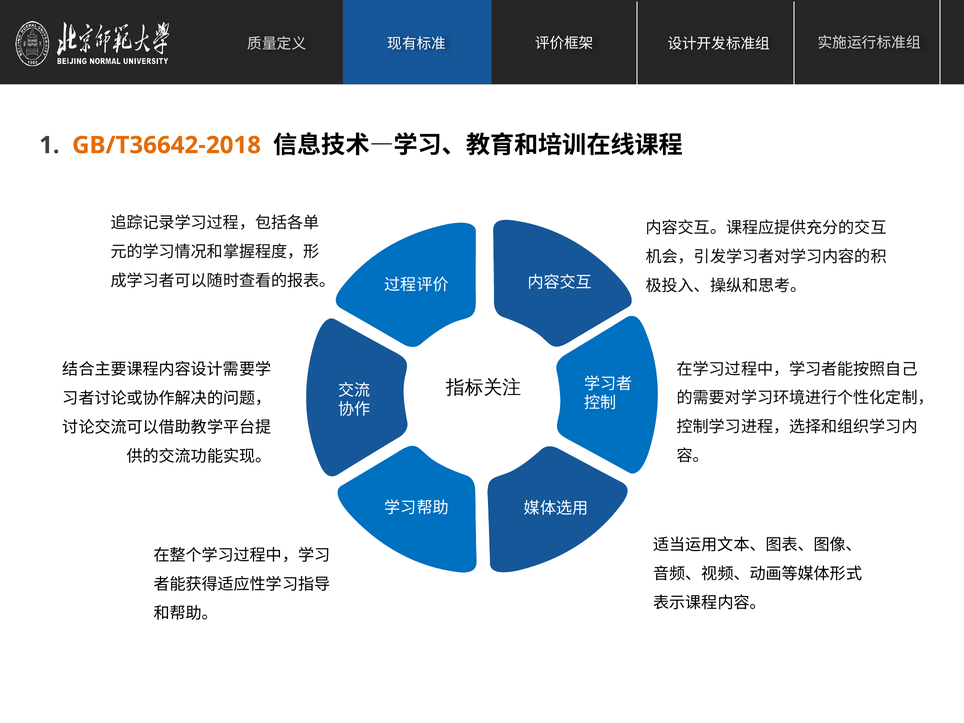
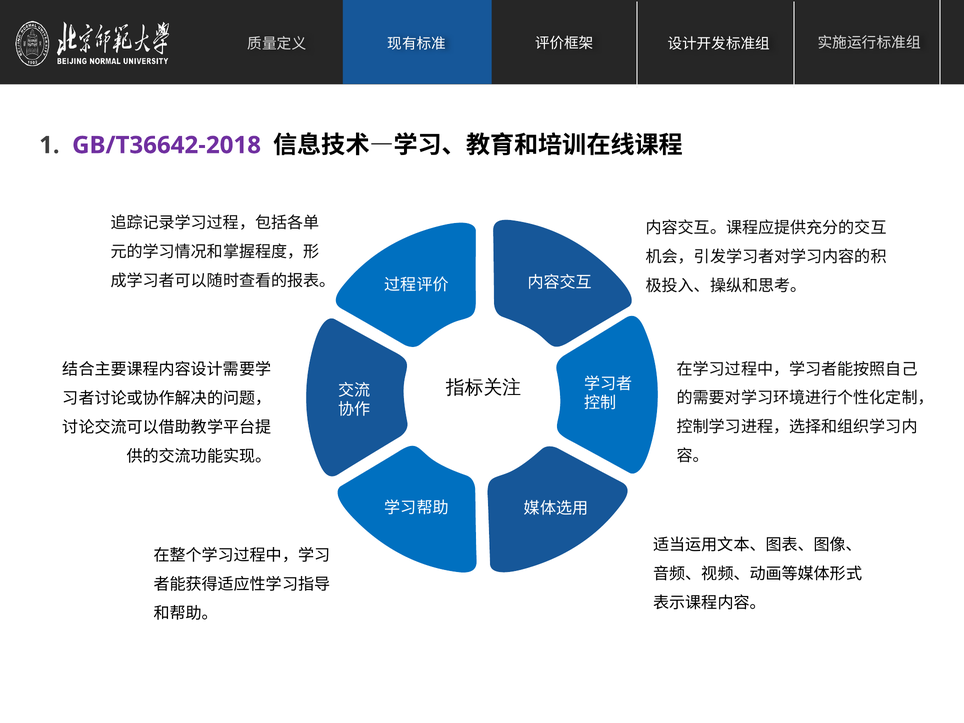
GB/T36642-2018 colour: orange -> purple
